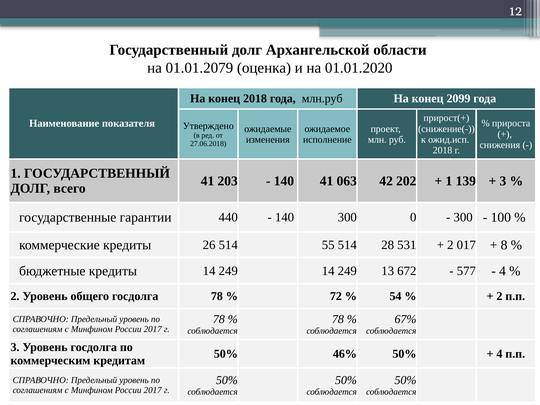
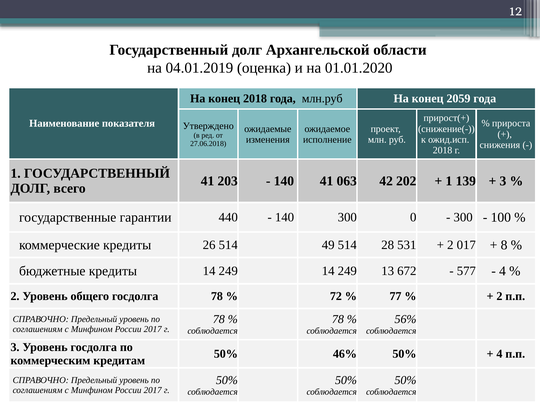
01.01.2079: 01.01.2079 -> 04.01.2019
2099: 2099 -> 2059
55: 55 -> 49
54: 54 -> 77
67%: 67% -> 56%
